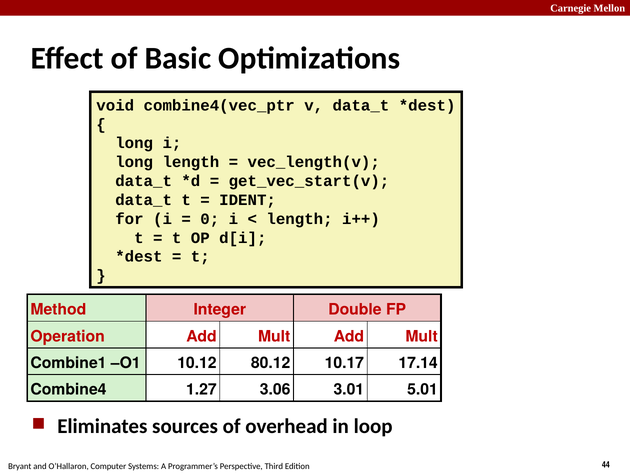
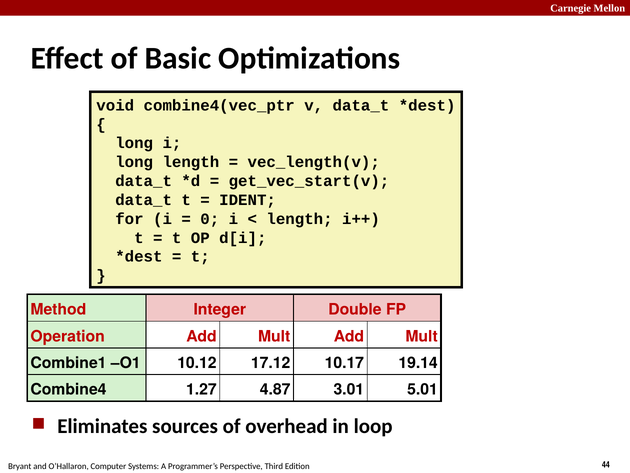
80.12: 80.12 -> 17.12
17.14: 17.14 -> 19.14
3.06: 3.06 -> 4.87
